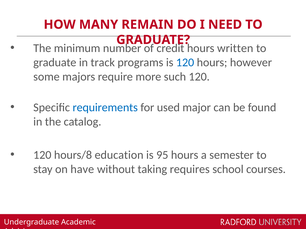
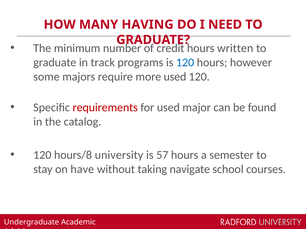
REMAIN: REMAIN -> HAVING
more such: such -> used
requirements colour: blue -> red
education: education -> university
95: 95 -> 57
requires: requires -> navigate
